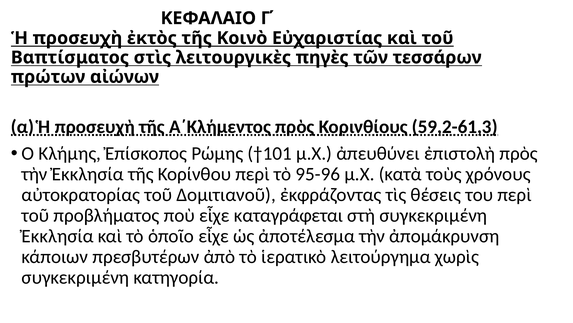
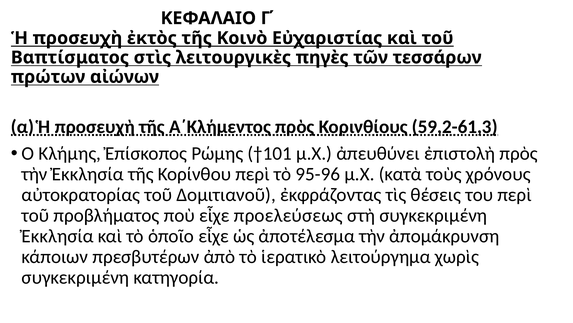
καταγράφεται: καταγράφεται -> προελεύσεως
